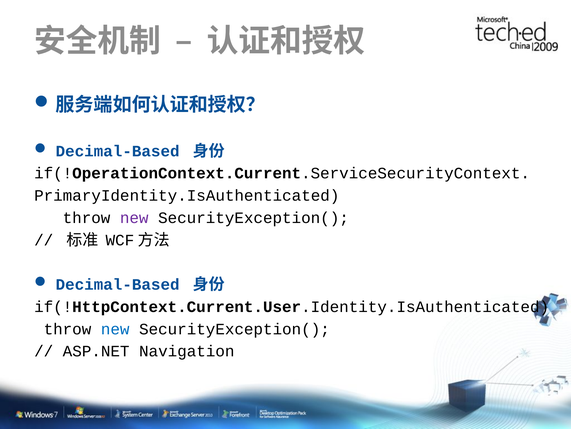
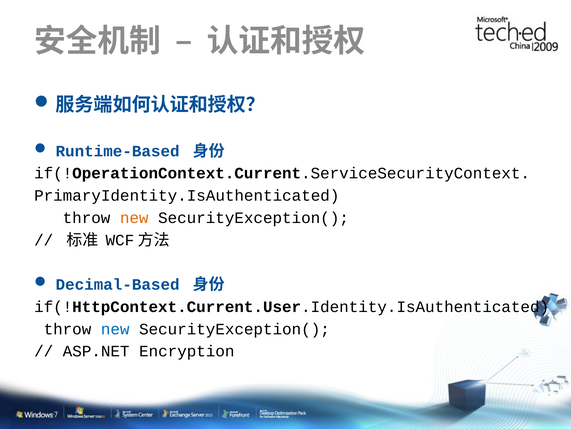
Decimal-Based at (118, 151): Decimal-Based -> Runtime-Based
new at (134, 218) colour: purple -> orange
Navigation: Navigation -> Encryption
